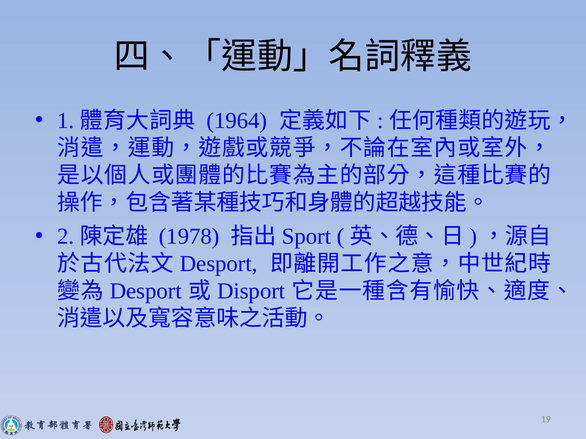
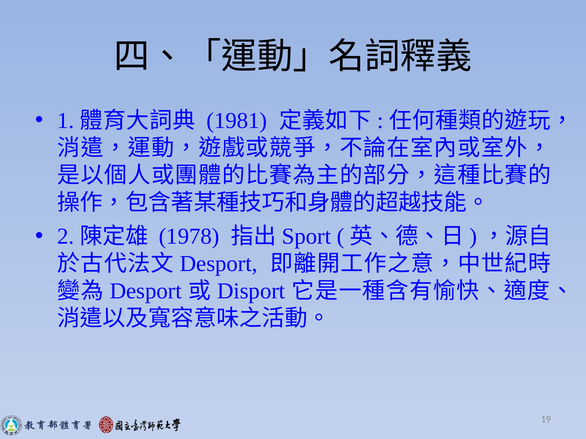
1964: 1964 -> 1981
